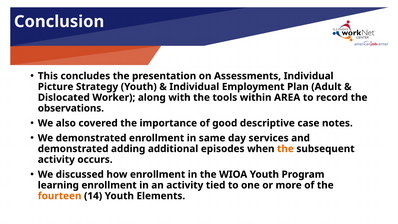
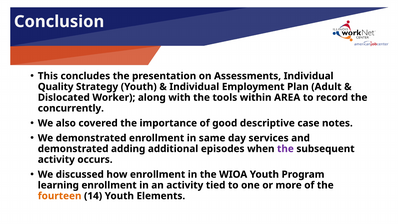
Picture: Picture -> Quality
observations: observations -> concurrently
the at (285, 149) colour: orange -> purple
